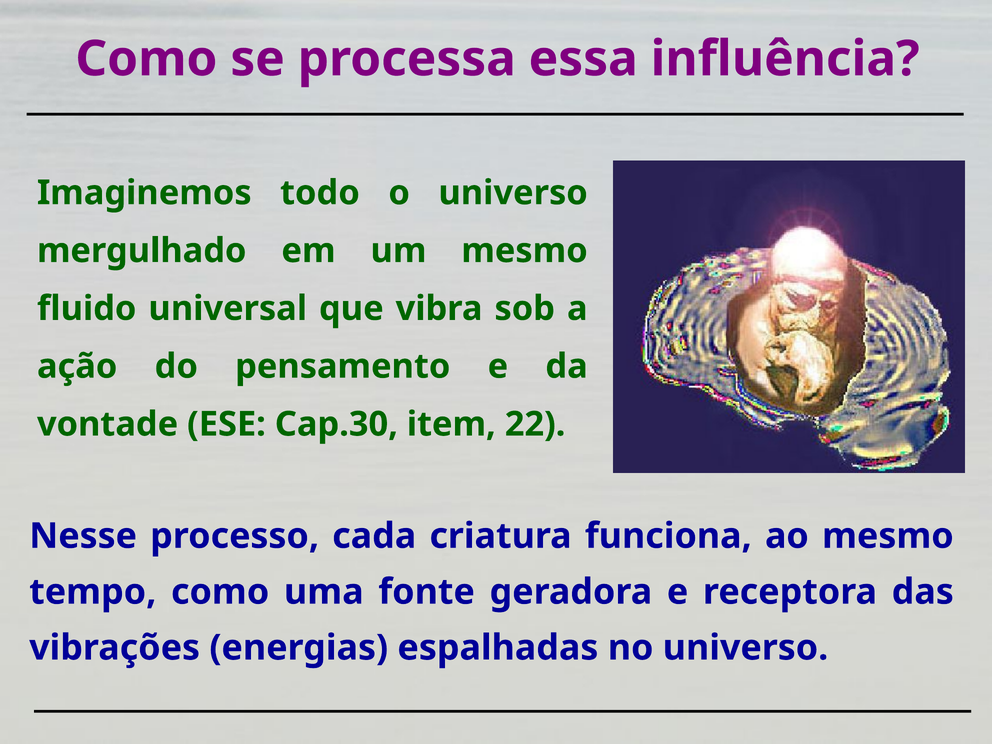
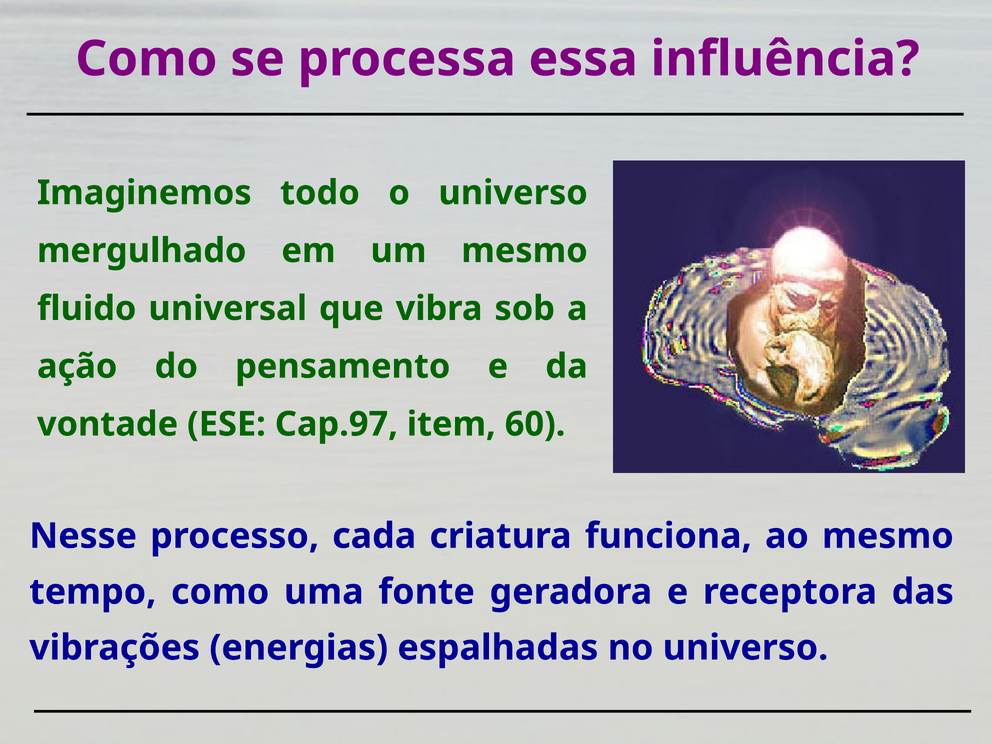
Cap.30: Cap.30 -> Cap.97
22: 22 -> 60
